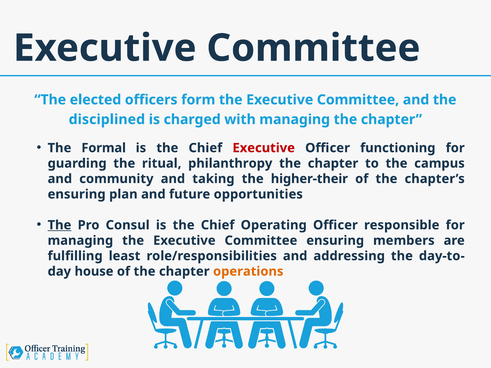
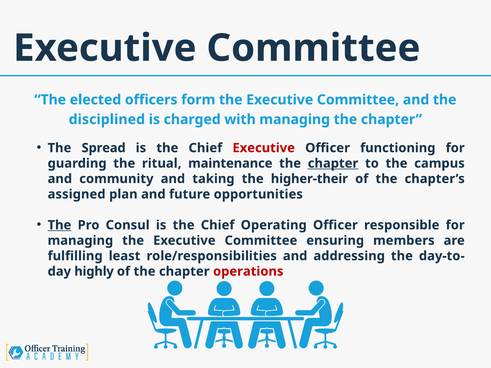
Formal: Formal -> Spread
philanthropy: philanthropy -> maintenance
chapter at (333, 163) underline: none -> present
ensuring at (77, 194): ensuring -> assigned
house: house -> highly
operations colour: orange -> red
